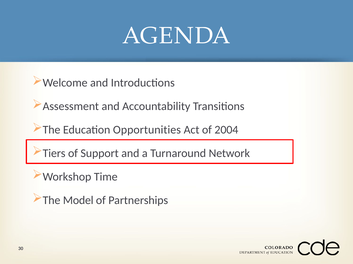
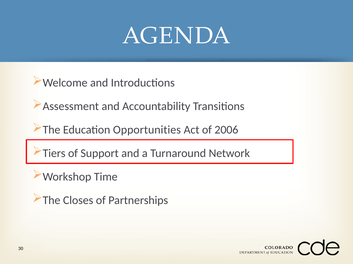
2004: 2004 -> 2006
Model: Model -> Closes
